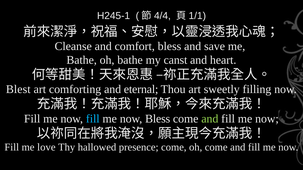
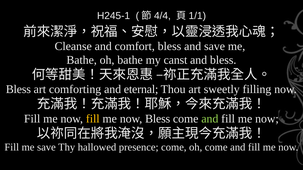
and heart: heart -> bless
Blest at (18, 90): Blest -> Bless
fill at (93, 119) colour: light blue -> yellow
me love: love -> save
